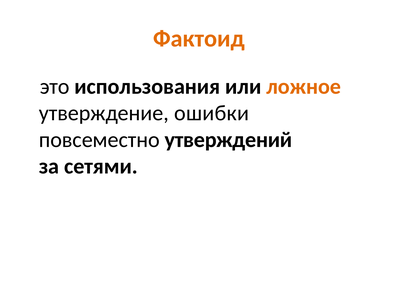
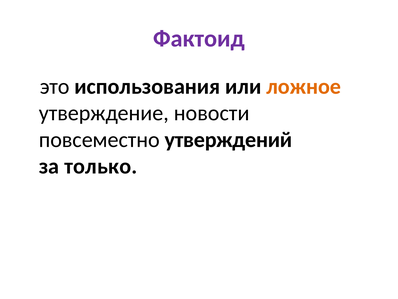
Фактоид colour: orange -> purple
ошибки: ошибки -> новости
сетями: сетями -> только
